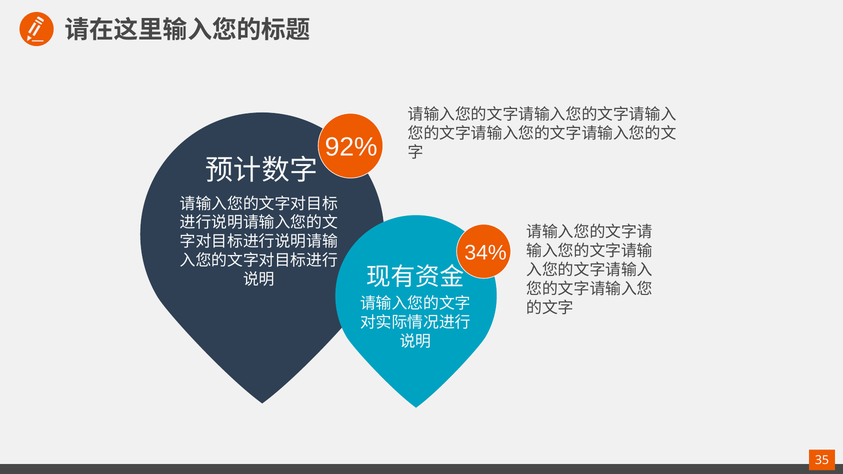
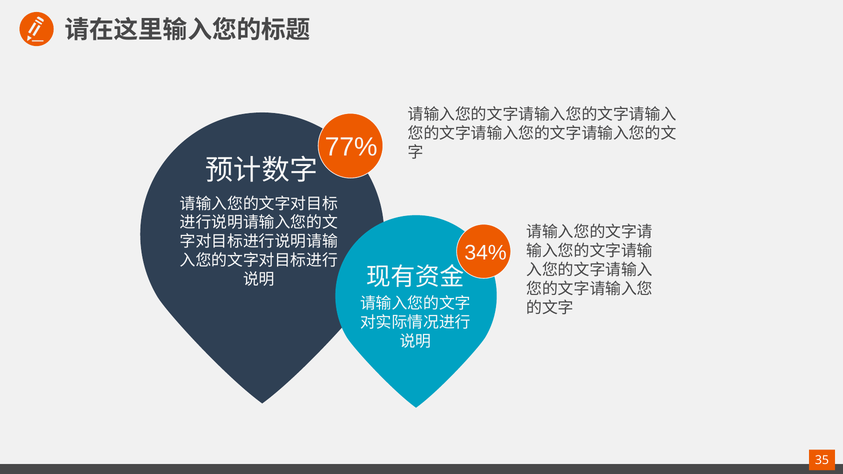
92%: 92% -> 77%
